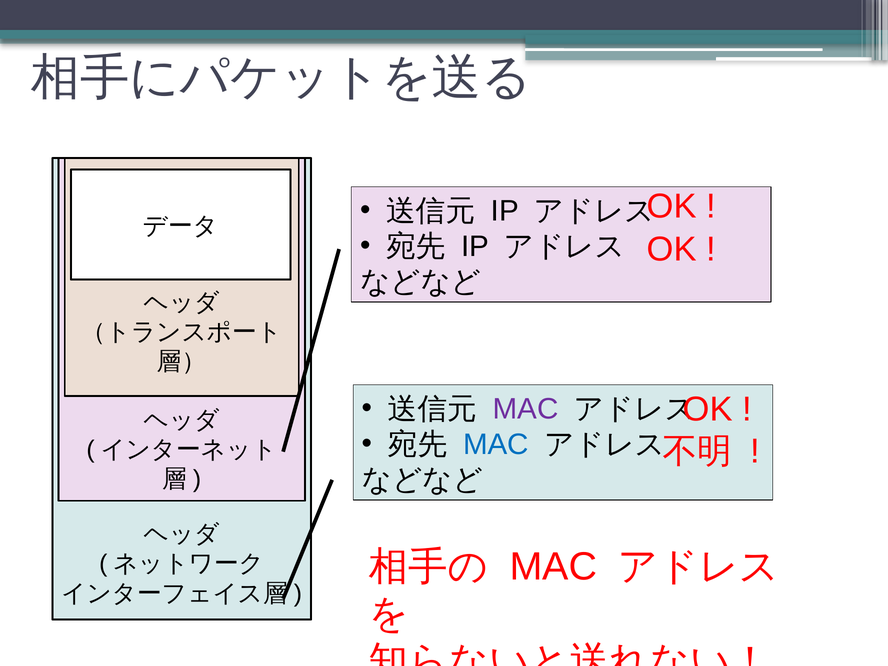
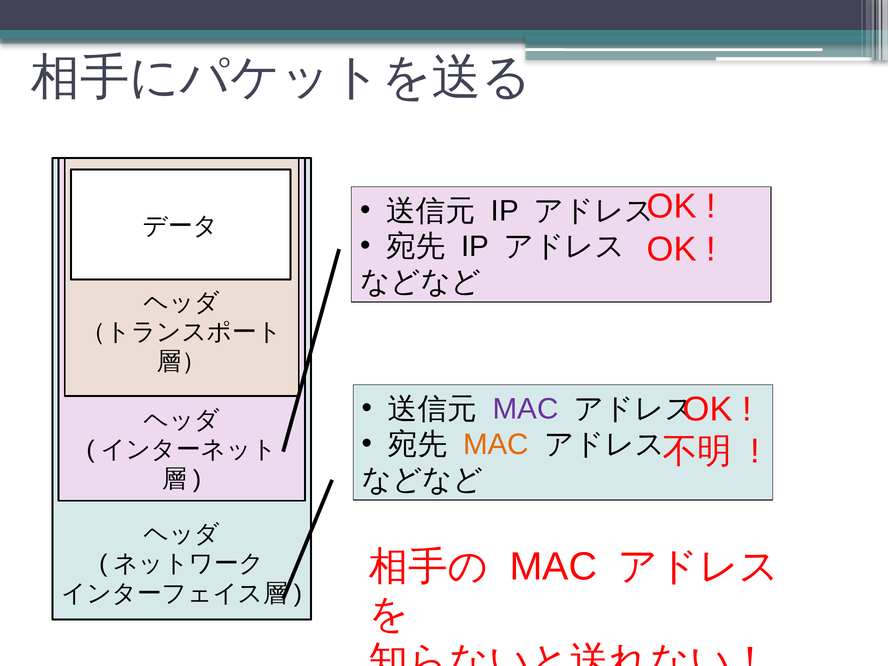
MAC at (496, 445) colour: blue -> orange
